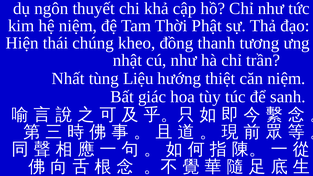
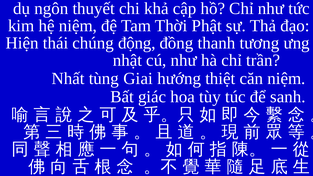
kheo: kheo -> động
Liệu: Liệu -> Giai
